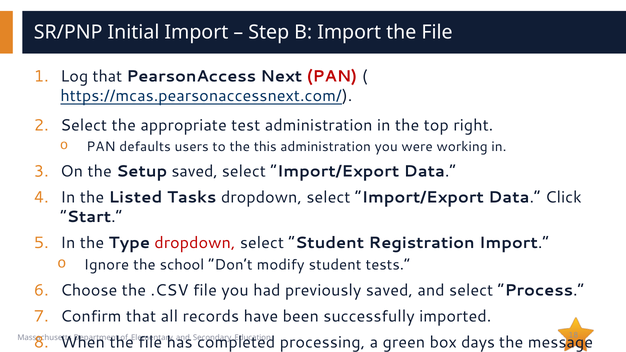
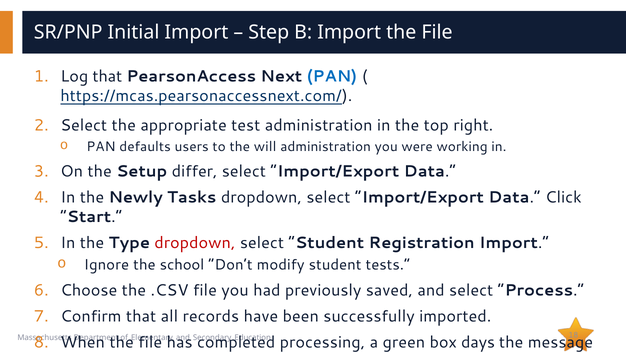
PAN at (332, 76) colour: red -> blue
the this: this -> will
Setup saved: saved -> differ
Listed: Listed -> Newly
